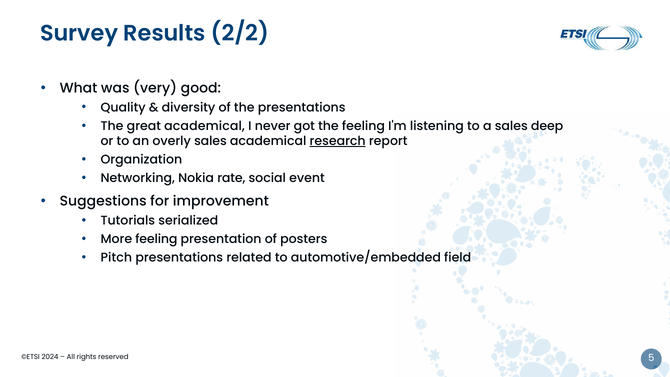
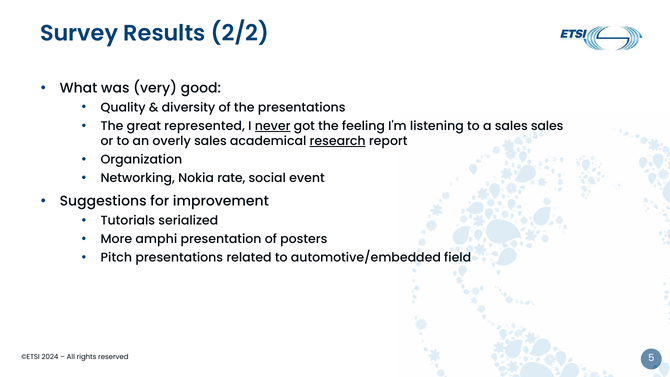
great academical: academical -> represented
never underline: none -> present
sales deep: deep -> sales
More feeling: feeling -> amphi
